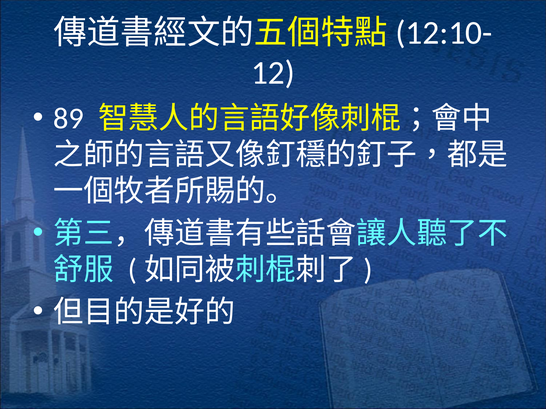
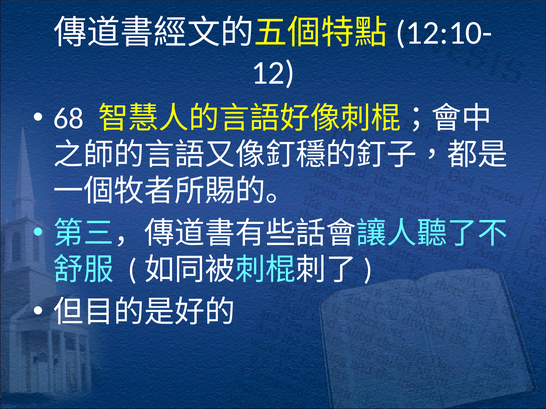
89: 89 -> 68
